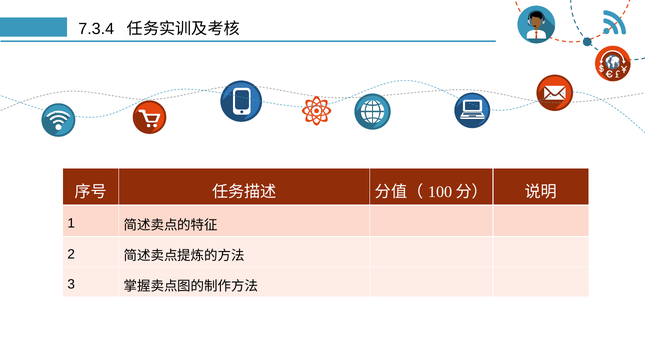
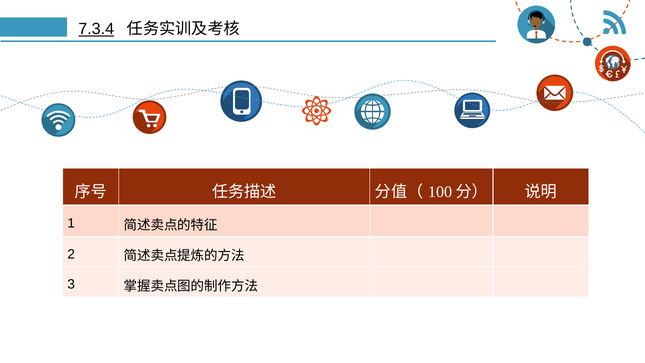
7.3.4 underline: none -> present
